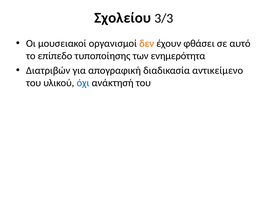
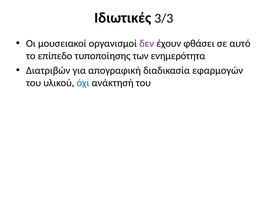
Σχολείου: Σχολείου -> Ιδιωτικές
δεν colour: orange -> purple
αντικείμενο: αντικείμενο -> εφαρμογών
